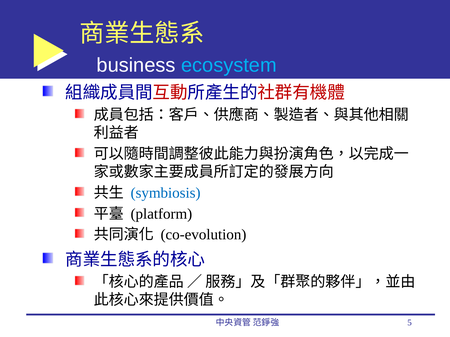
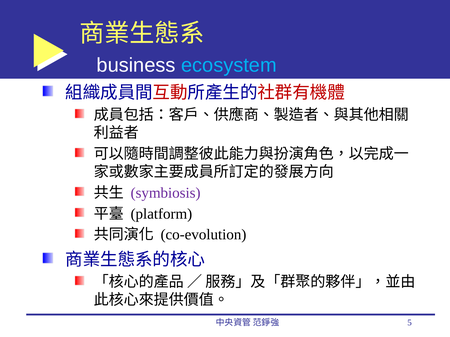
symbiosis colour: blue -> purple
